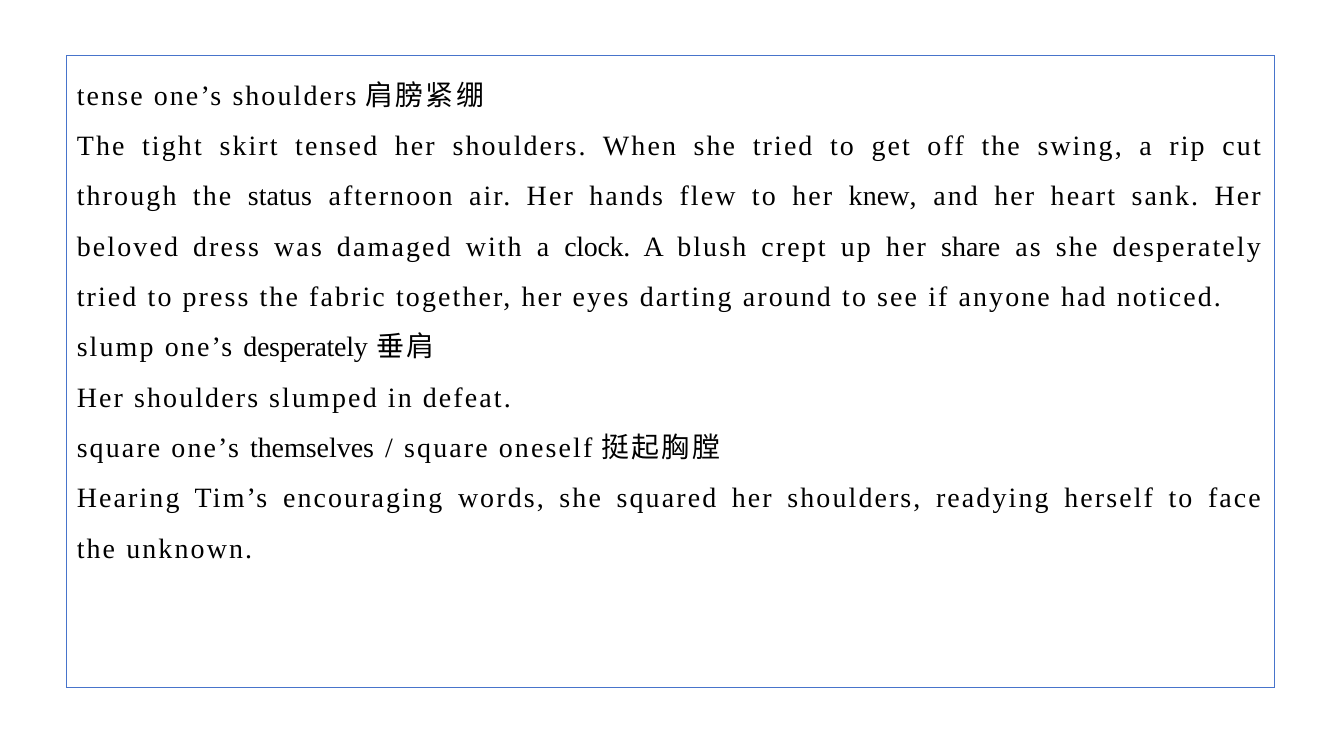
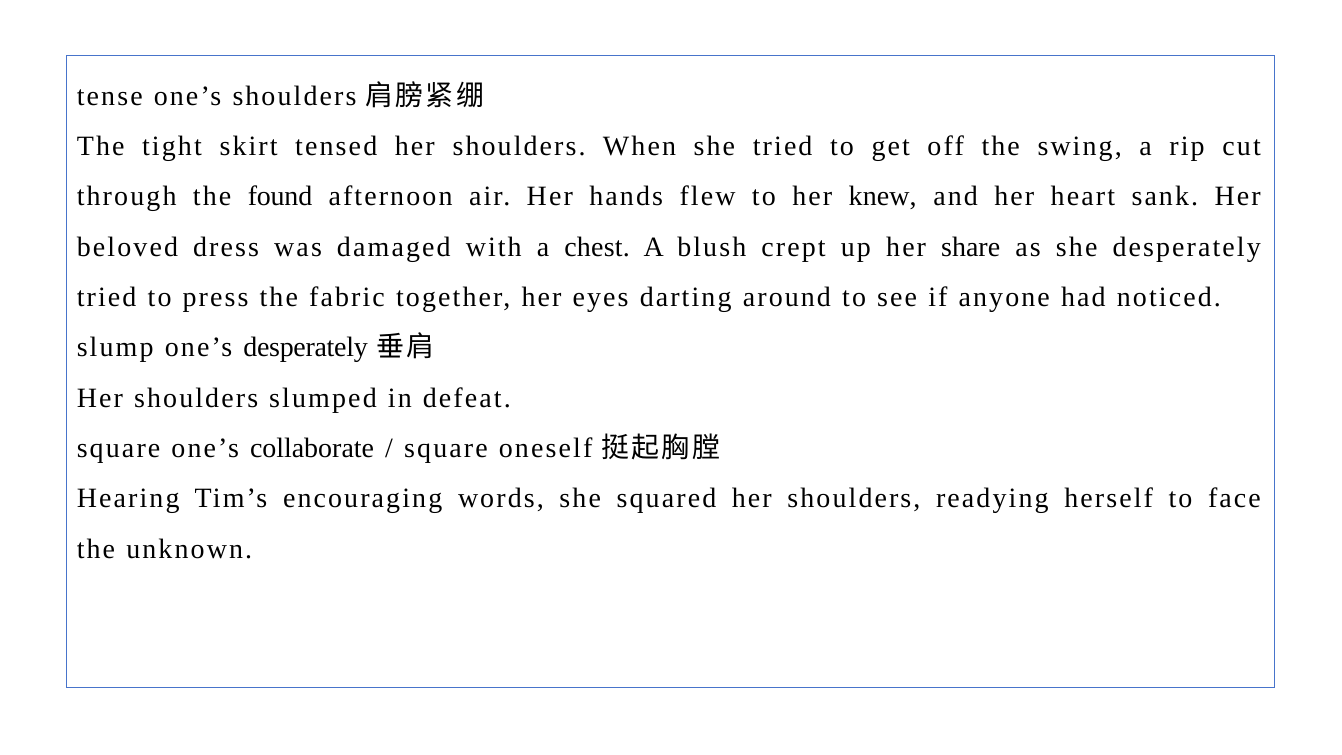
status: status -> found
clock: clock -> chest
themselves: themselves -> collaborate
